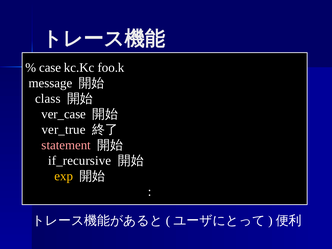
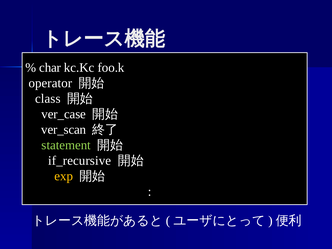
case: case -> char
message: message -> operator
ver_true: ver_true -> ver_scan
statement colour: pink -> light green
